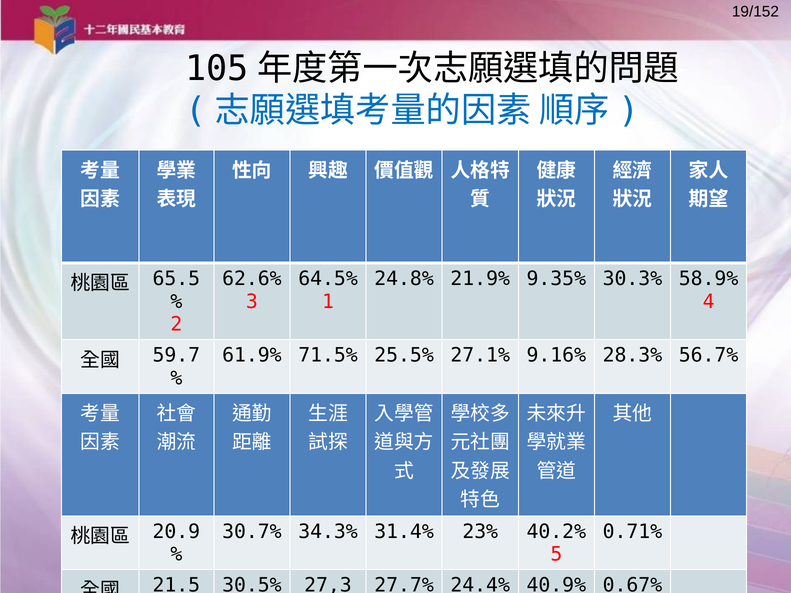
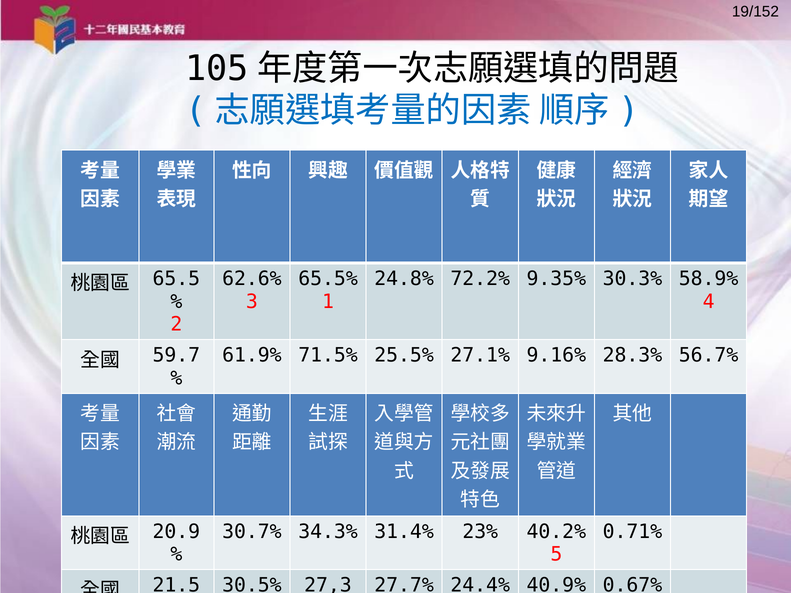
64.5%: 64.5% -> 65.5%
21.9%: 21.9% -> 72.2%
